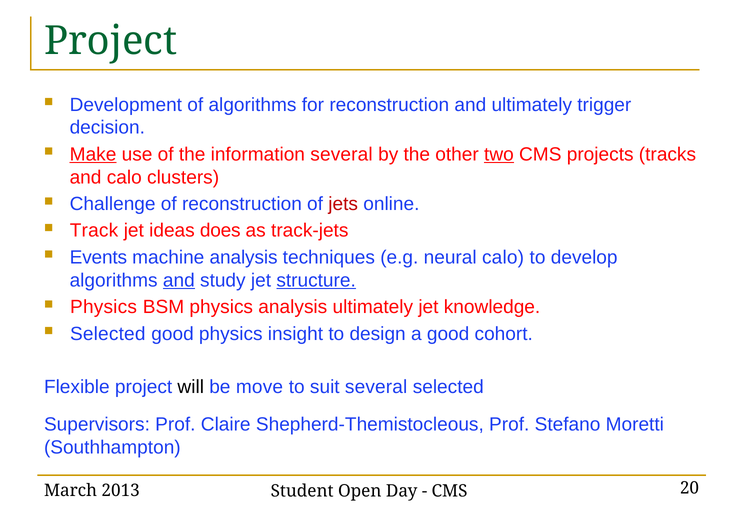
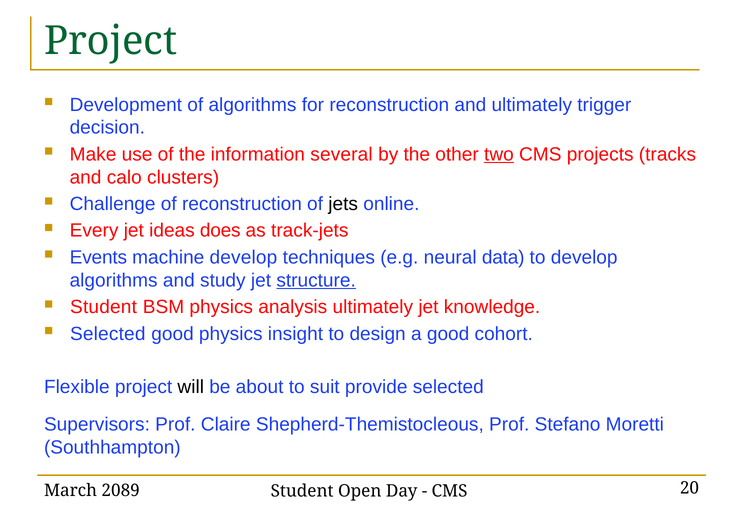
Make underline: present -> none
jets colour: red -> black
Track: Track -> Every
machine analysis: analysis -> develop
neural calo: calo -> data
and at (179, 280) underline: present -> none
Physics at (104, 307): Physics -> Student
move: move -> about
suit several: several -> provide
2013: 2013 -> 2089
